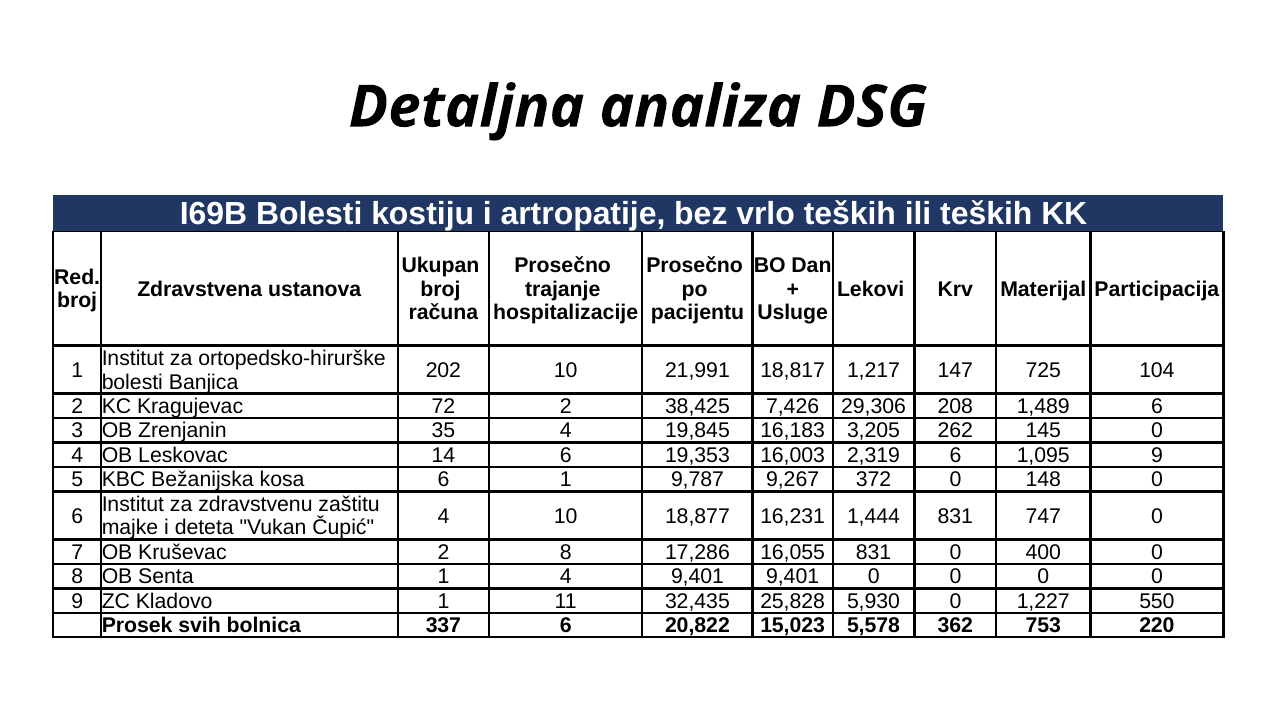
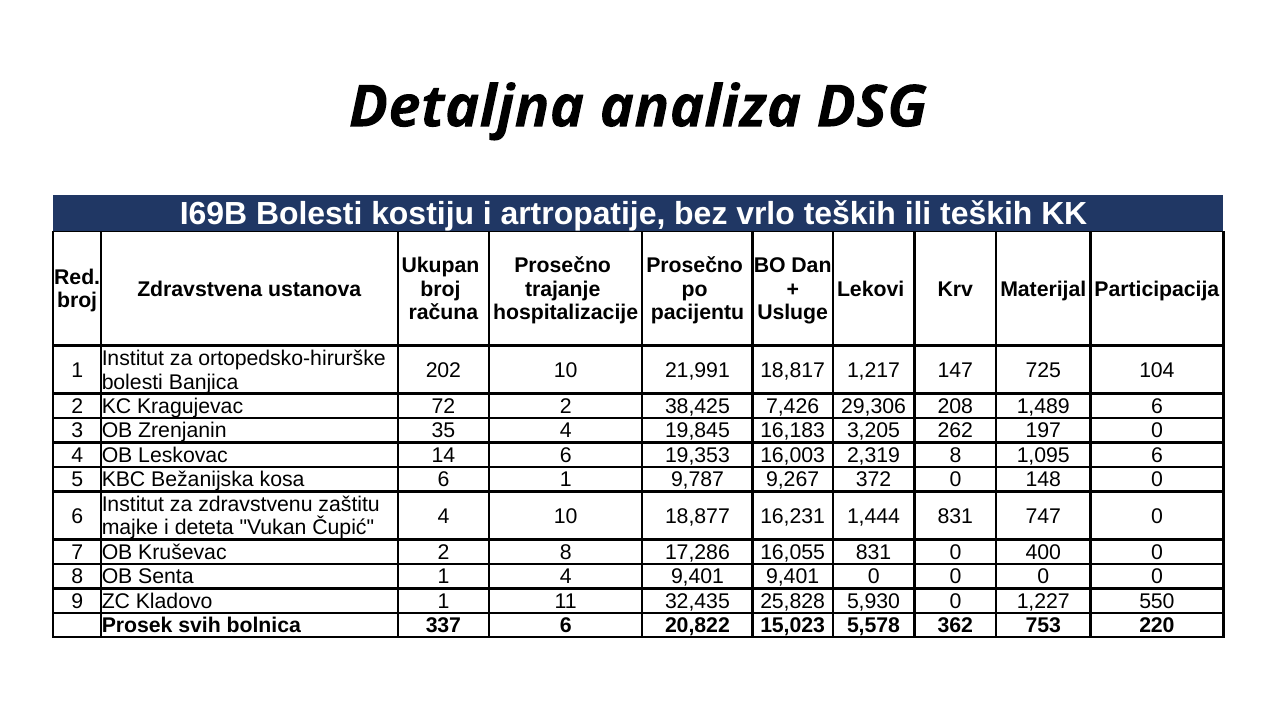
145: 145 -> 197
2,319 6: 6 -> 8
1,095 9: 9 -> 6
